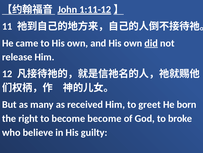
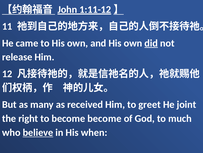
born: born -> joint
broke: broke -> much
believe underline: none -> present
guilty: guilty -> when
